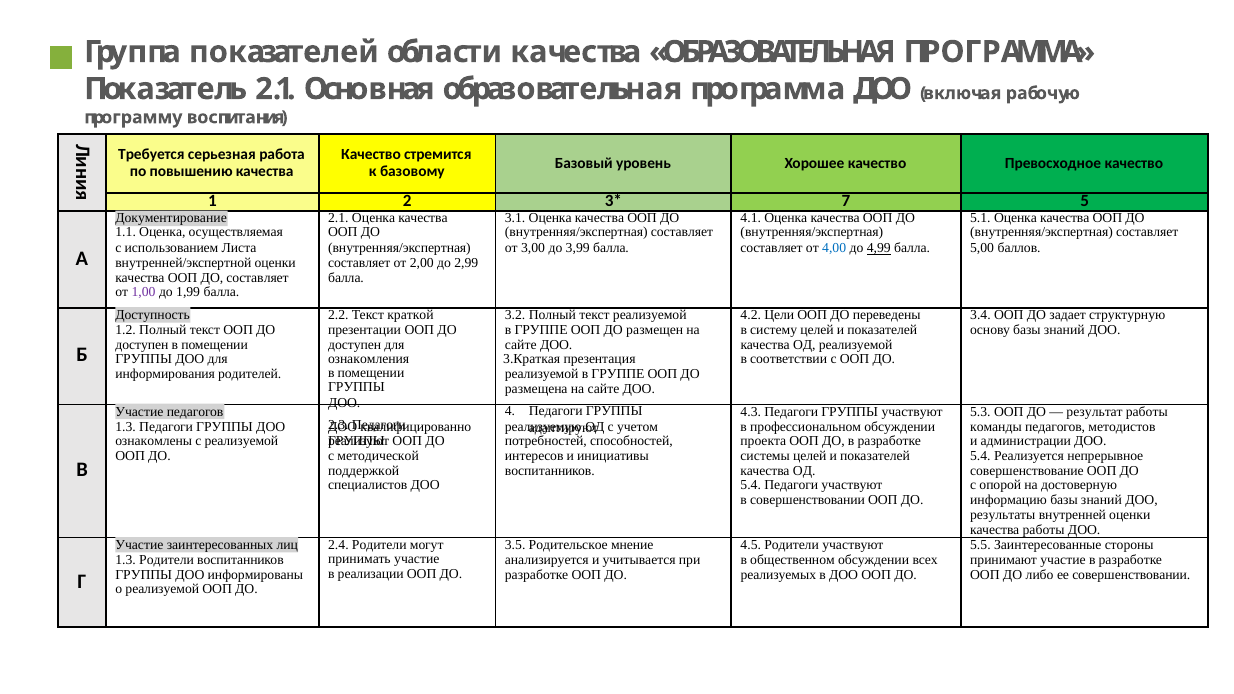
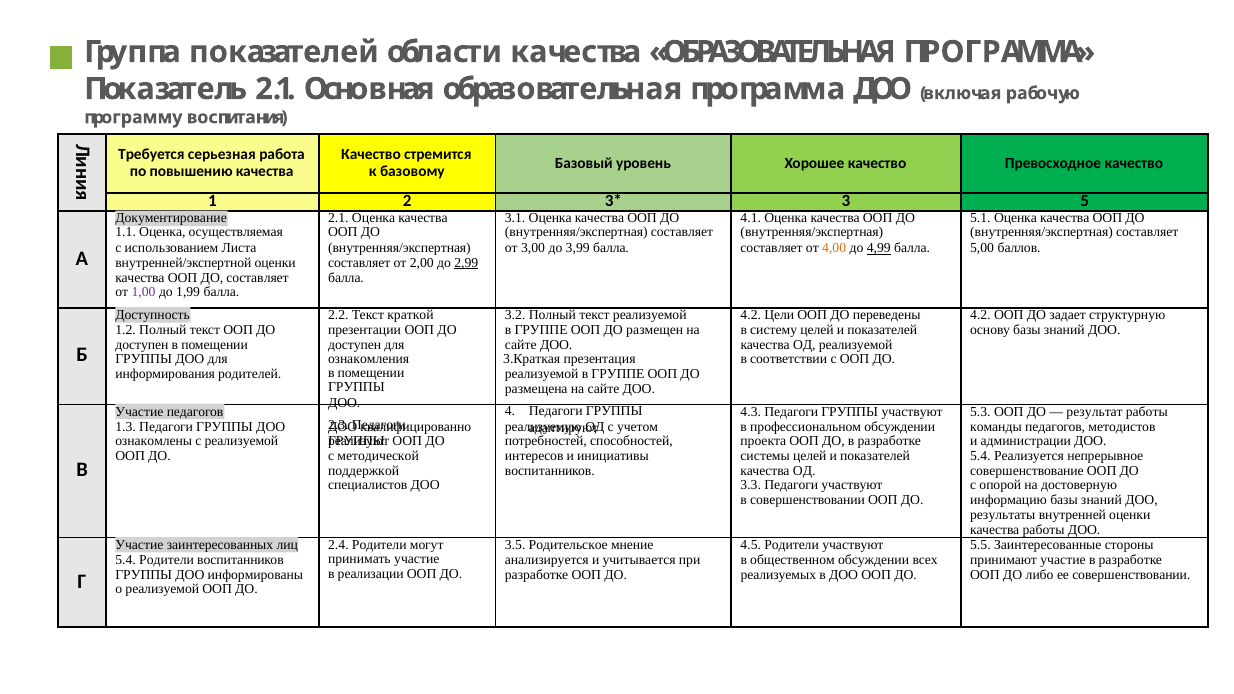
7: 7 -> 3
4,00 colour: blue -> orange
2,99 underline: none -> present
3.4 at (980, 315): 3.4 -> 4.2
5.4 at (751, 485): 5.4 -> 3.3
1.3 at (126, 560): 1.3 -> 5.4
